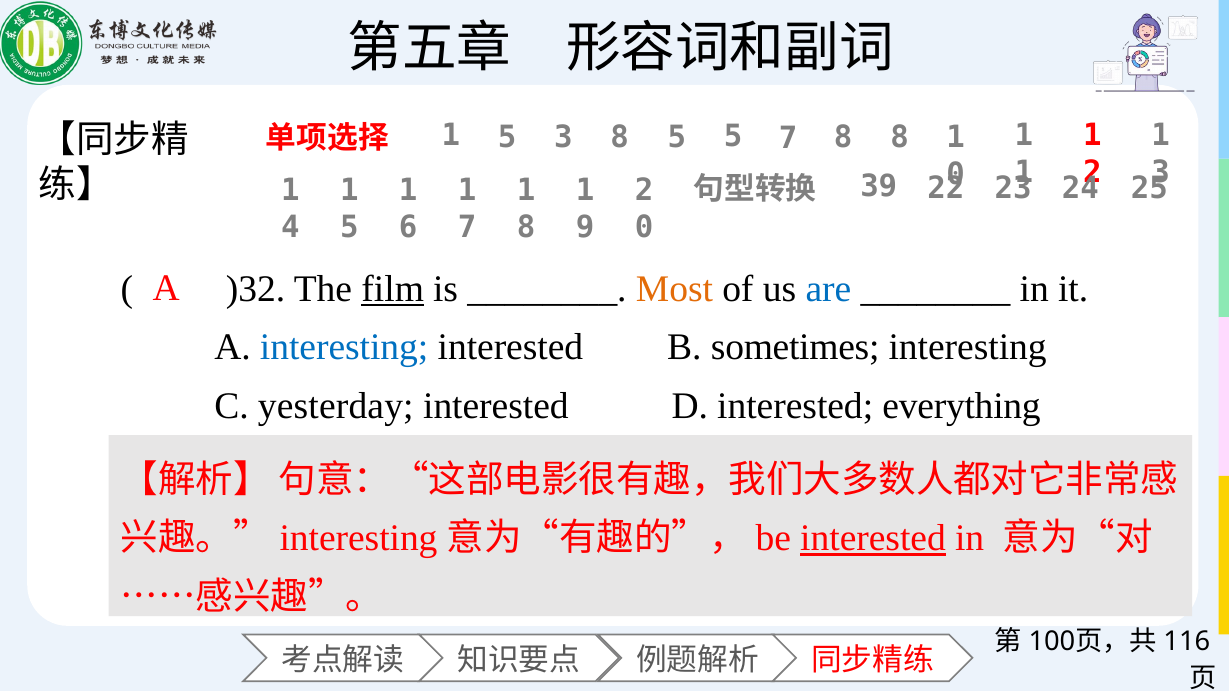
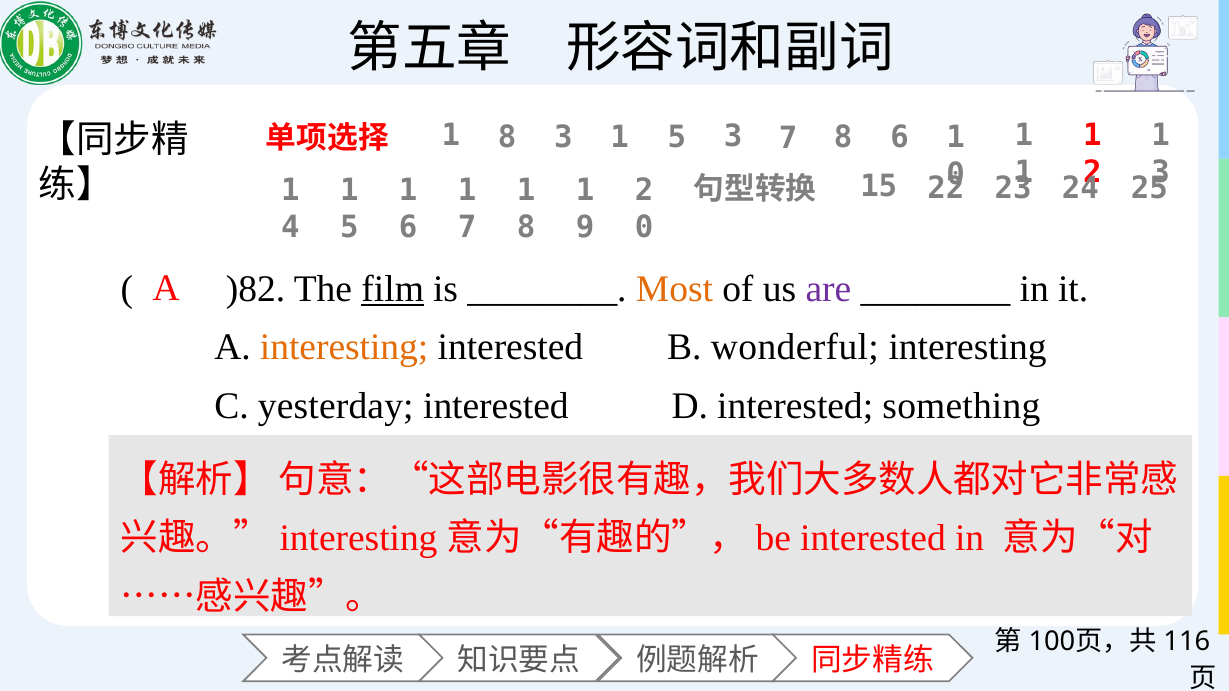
5 at (507, 137): 5 -> 8
8 at (620, 137): 8 -> 1
5 5: 5 -> 3
8 8: 8 -> 6
39: 39 -> 15
)32: )32 -> )82
are colour: blue -> purple
interesting at (344, 347) colour: blue -> orange
sometimes: sometimes -> wonderful
everything: everything -> something
interested at (873, 539) underline: present -> none
